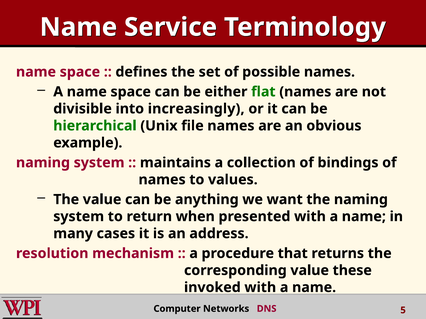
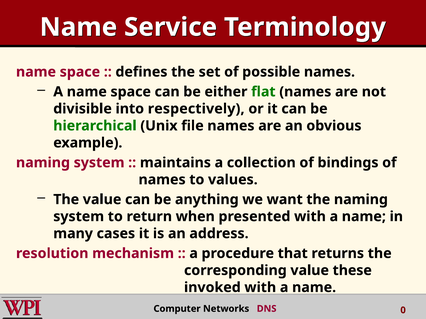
increasingly: increasingly -> respectively
5: 5 -> 0
